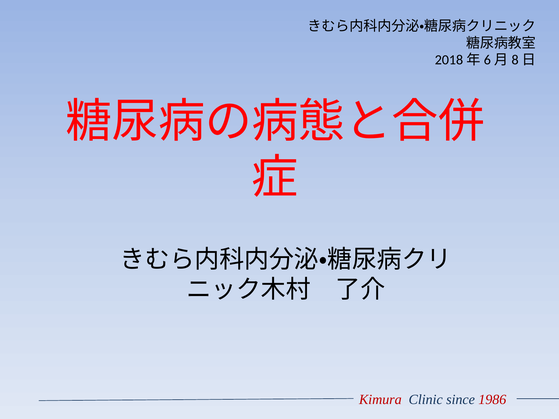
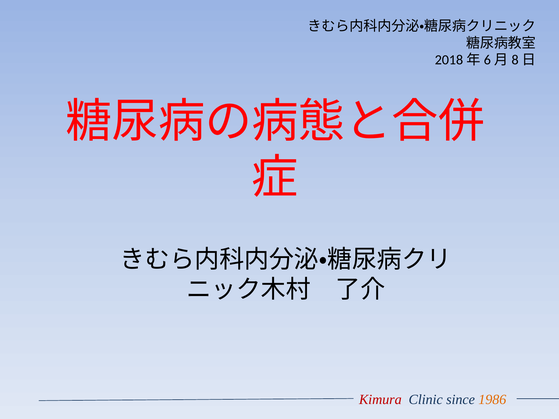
1986 colour: red -> orange
